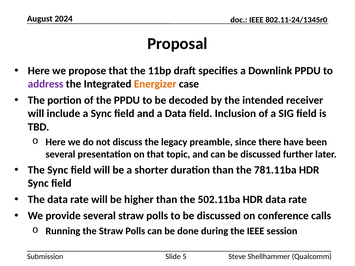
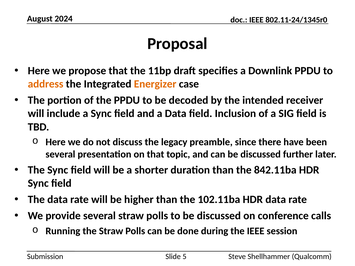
address colour: purple -> orange
781.11ba: 781.11ba -> 842.11ba
502.11ba: 502.11ba -> 102.11ba
